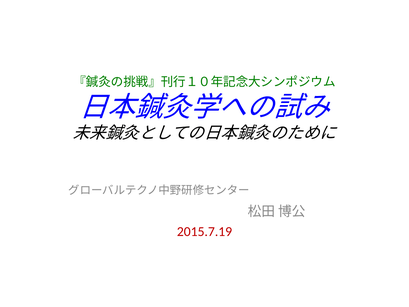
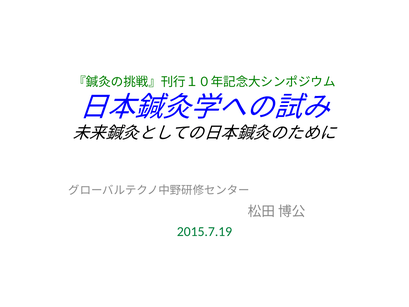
2015.7.19 colour: red -> green
